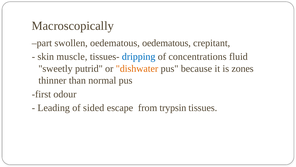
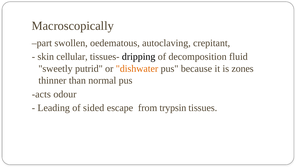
oedematous oedematous: oedematous -> autoclaving
muscle: muscle -> cellular
dripping colour: blue -> black
concentrations: concentrations -> decomposition
first: first -> acts
